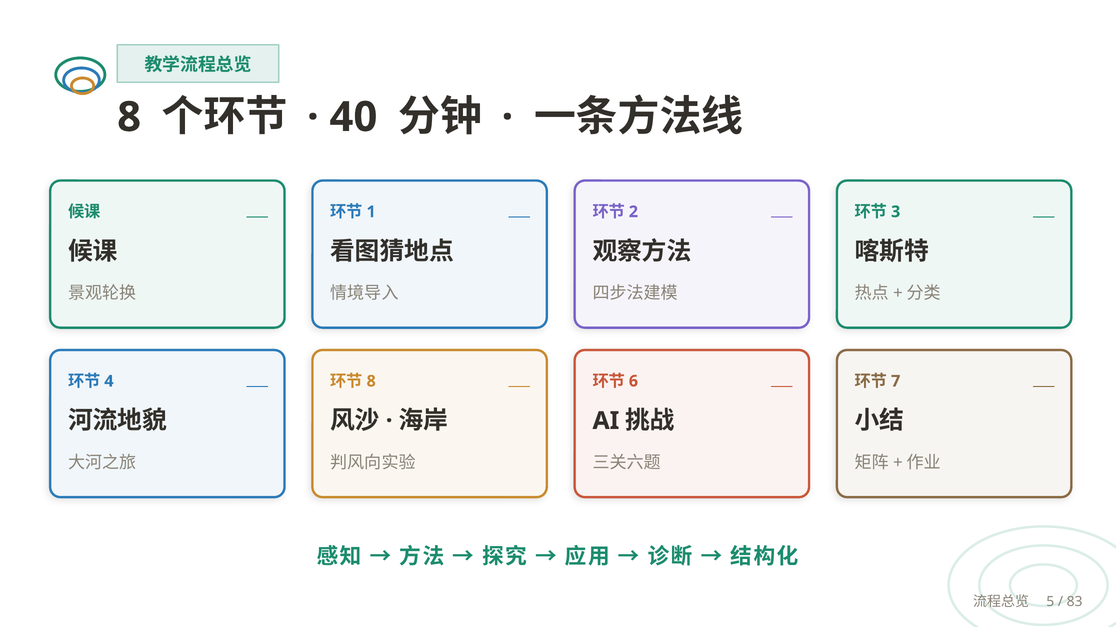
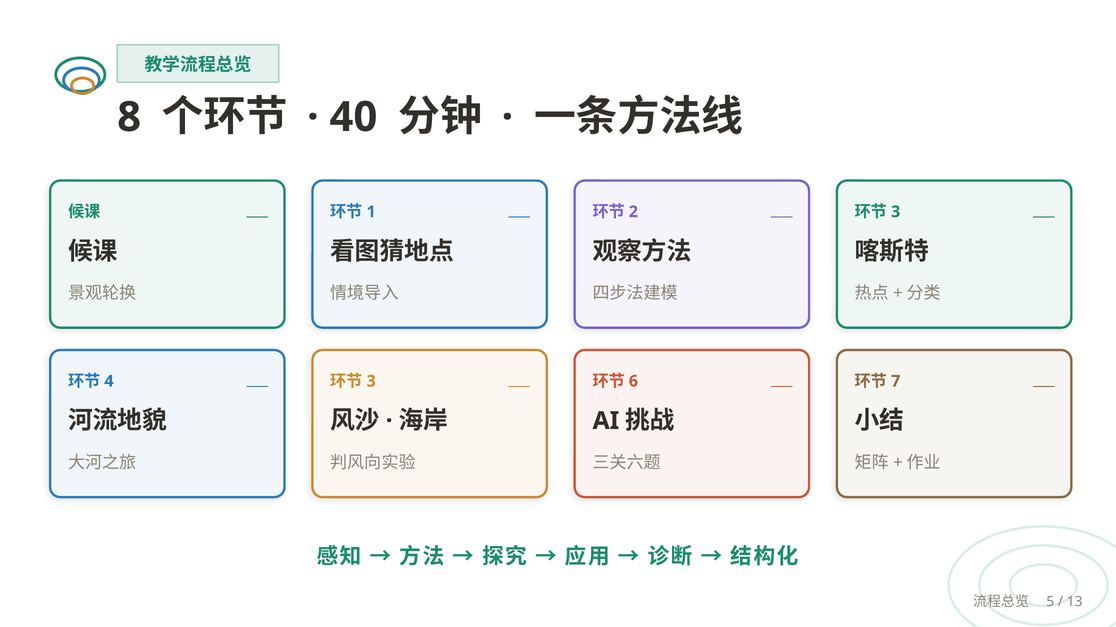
8 at (371, 382): 8 -> 3
83: 83 -> 13
